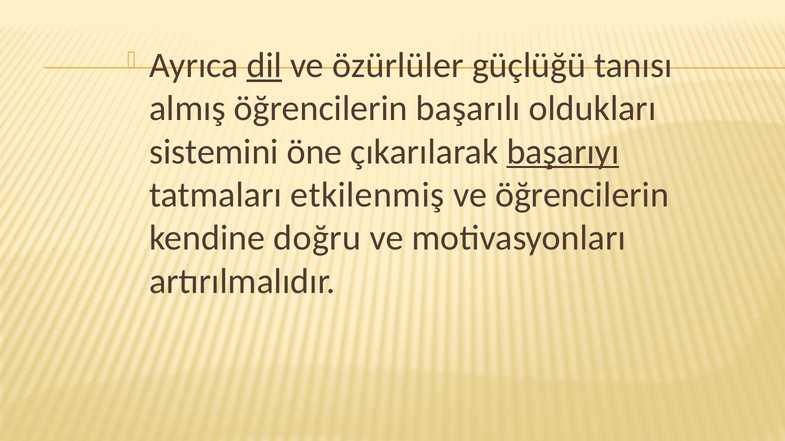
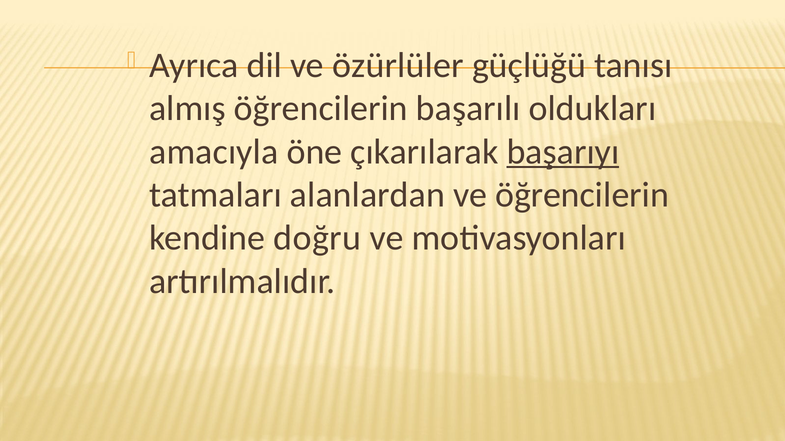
dil underline: present -> none
sistemini: sistemini -> amacıyla
etkilenmiş: etkilenmiş -> alanlardan
